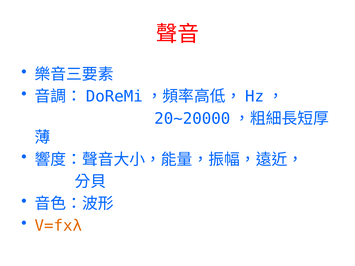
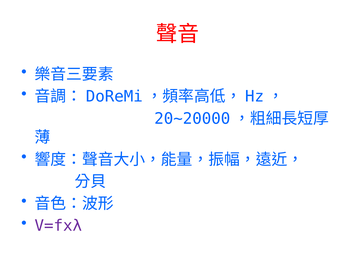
V=fxλ colour: orange -> purple
